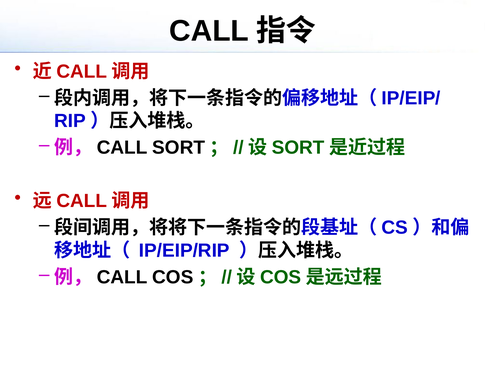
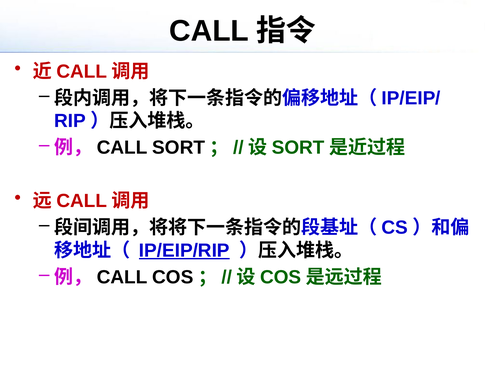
IP/EIP/RIP underline: none -> present
